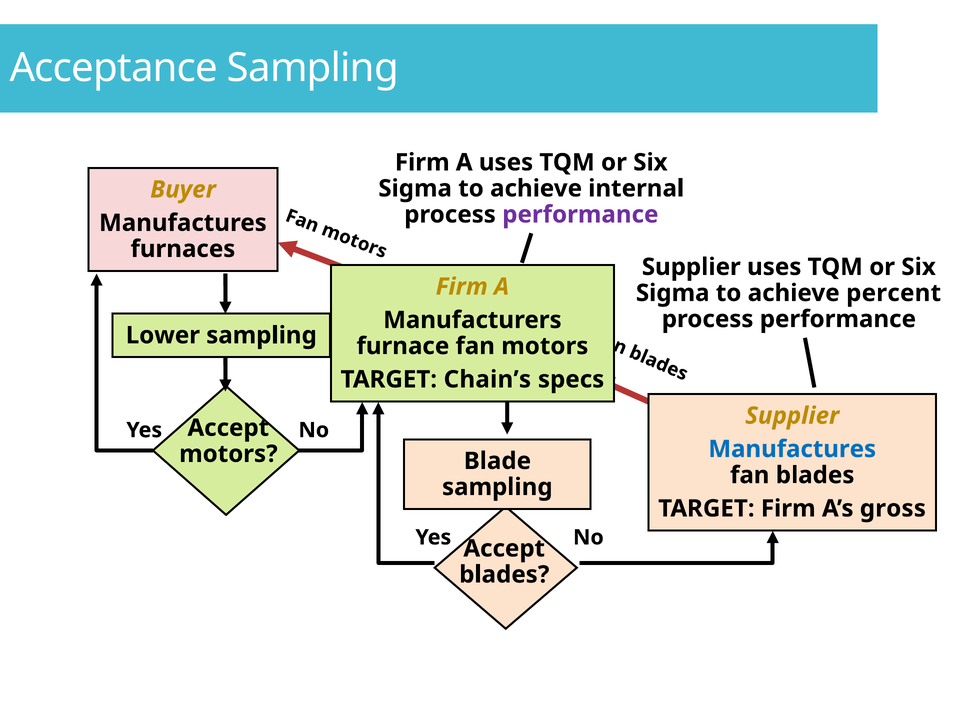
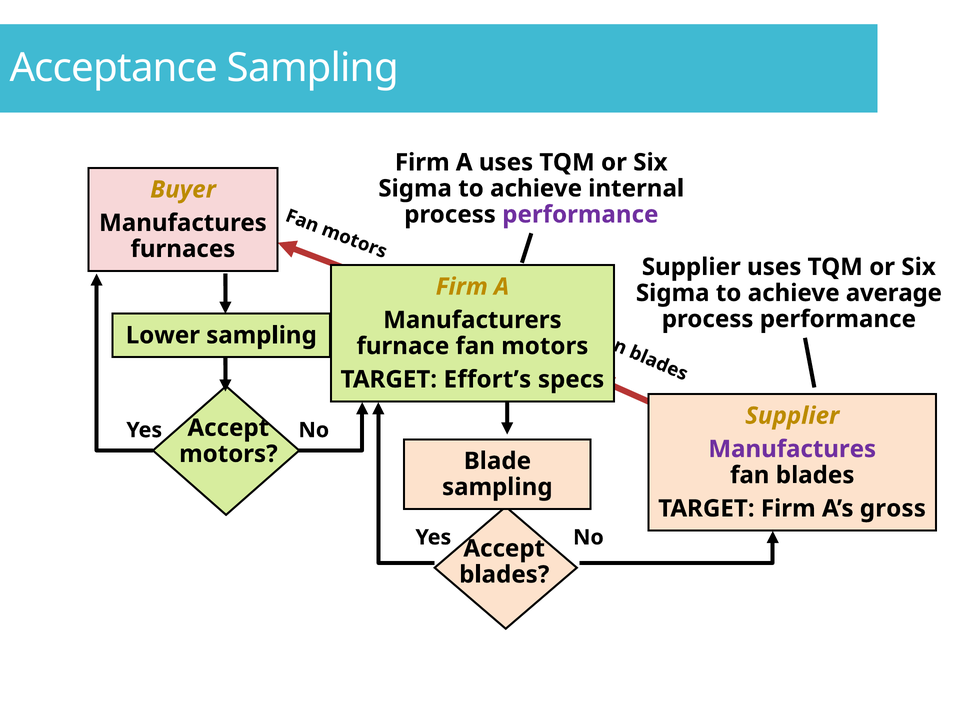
percent: percent -> average
Chain’s: Chain’s -> Effort’s
Manufactures at (792, 449) colour: blue -> purple
